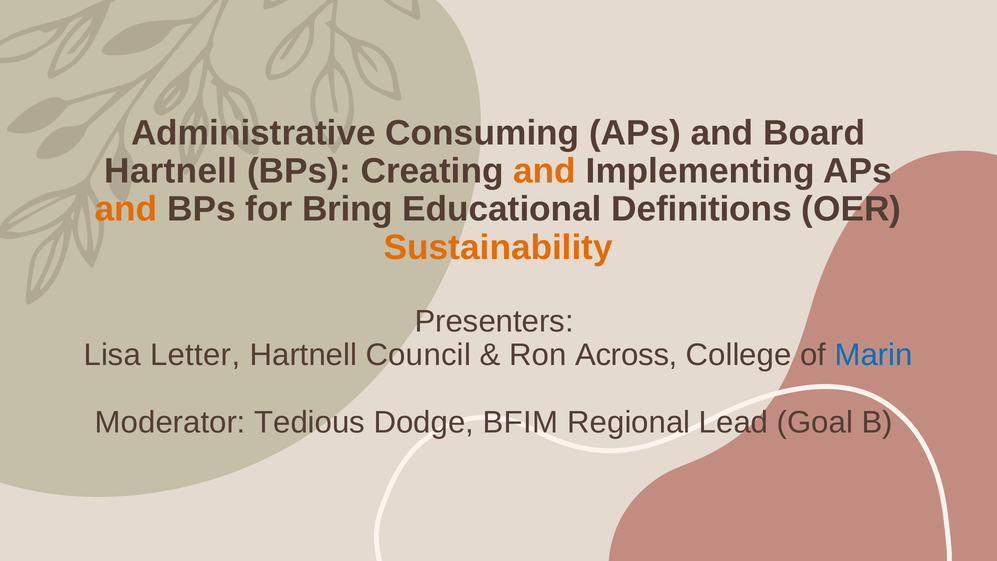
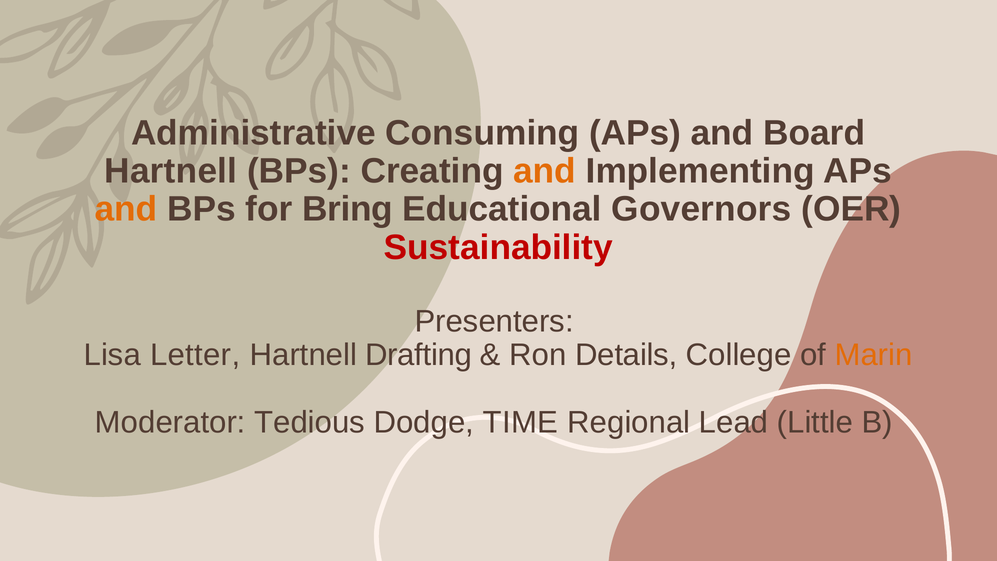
Definitions: Definitions -> Governors
Sustainability colour: orange -> red
Council: Council -> Drafting
Across: Across -> Details
Marin colour: blue -> orange
BFIM: BFIM -> TIME
Goal: Goal -> Little
